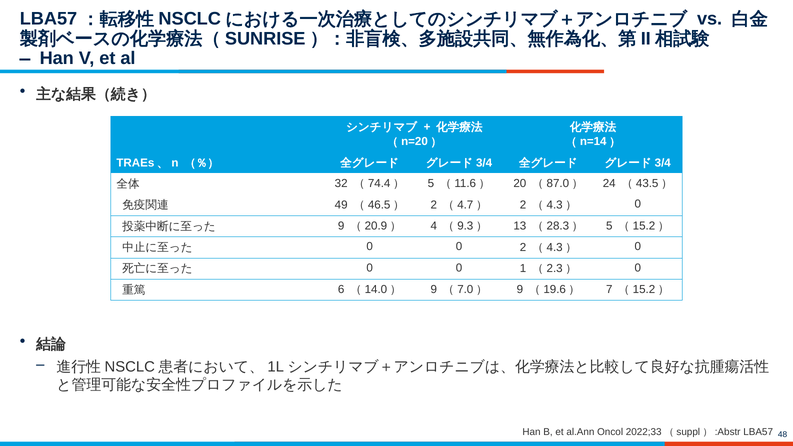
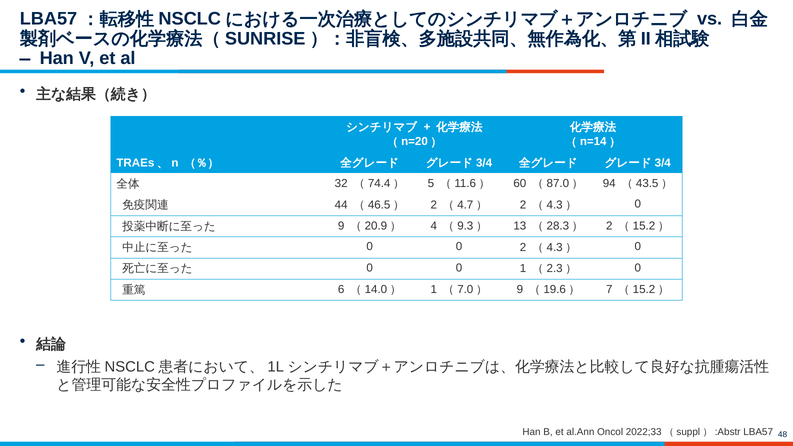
20: 20 -> 60
24: 24 -> 94
49: 49 -> 44
5 at (609, 226): 5 -> 2
9 at (434, 290): 9 -> 1
